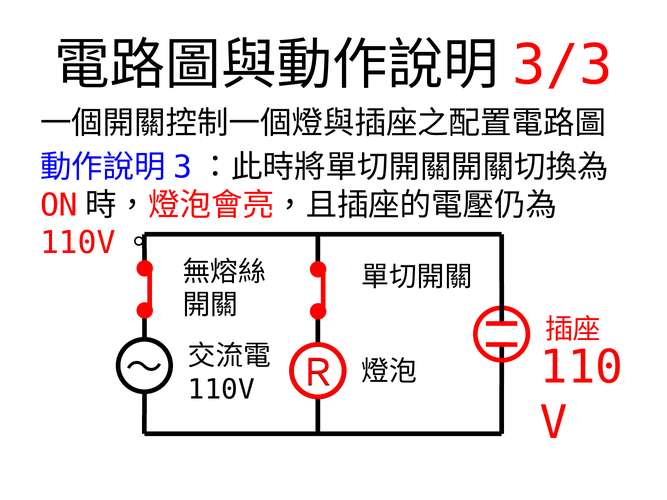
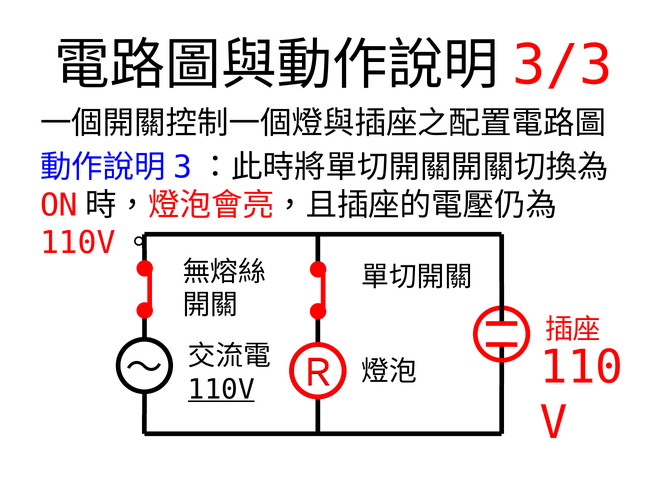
110V underline: none -> present
